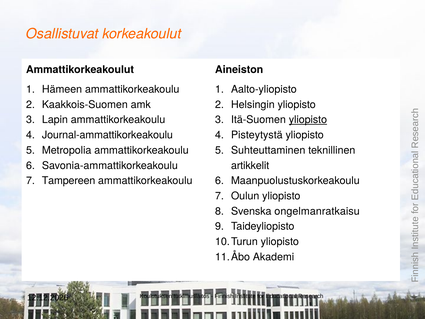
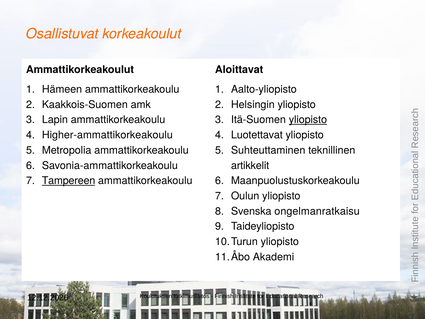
Aineiston: Aineiston -> Aloittavat
Journal-ammattikorkeakoulu: Journal-ammattikorkeakoulu -> Higher-ammattikorkeakoulu
Pisteytystä: Pisteytystä -> Luotettavat
Tampereen underline: none -> present
